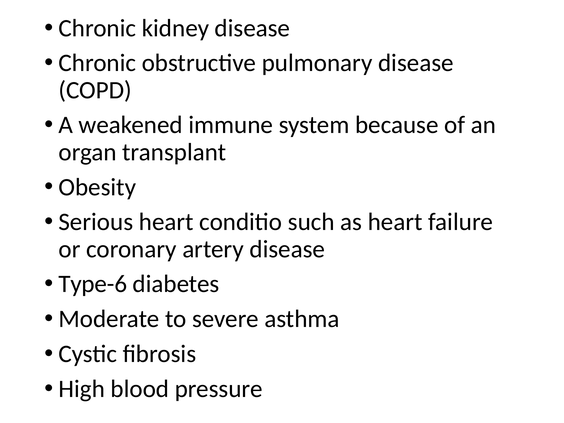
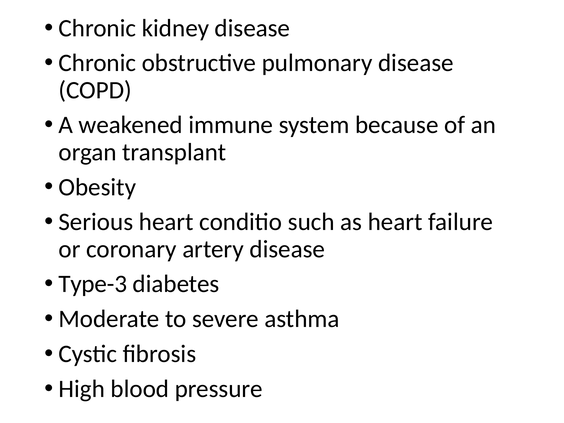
Type-6: Type-6 -> Type-3
